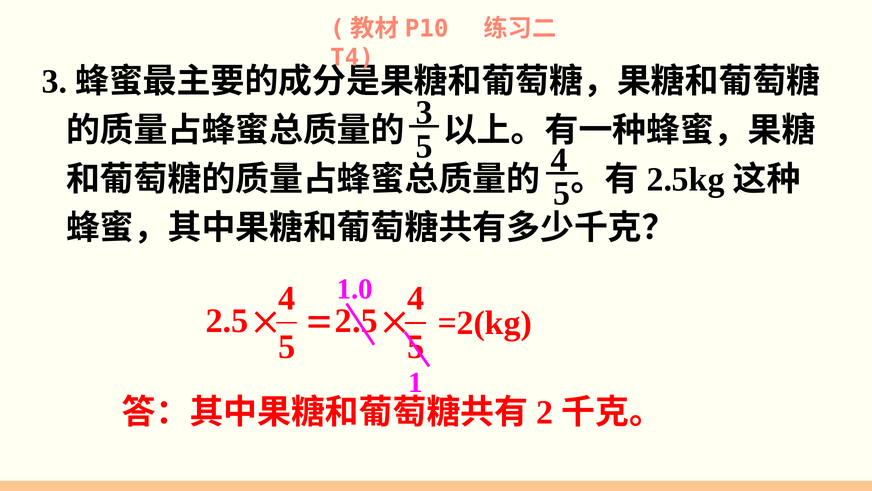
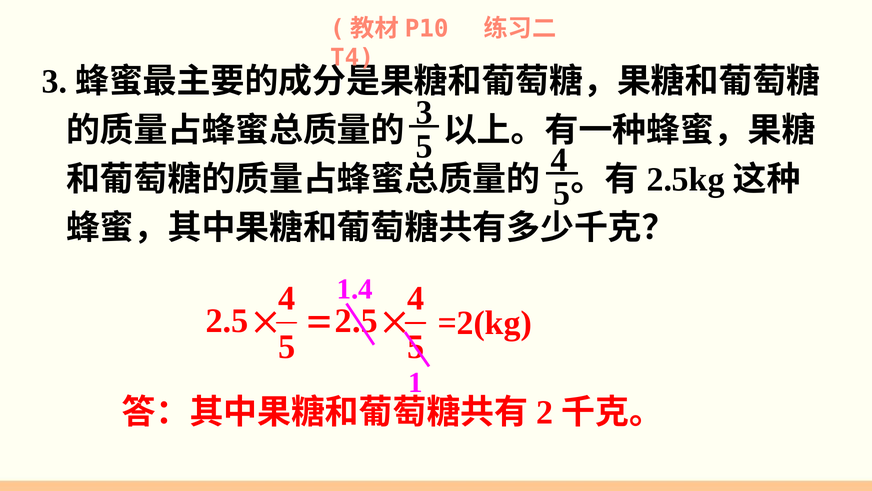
1.0: 1.0 -> 1.4
